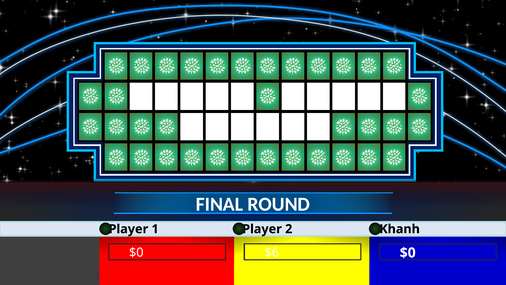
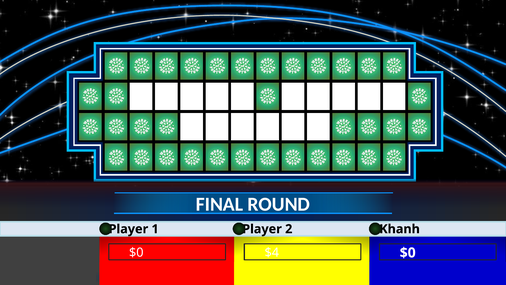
$6: $6 -> $4
